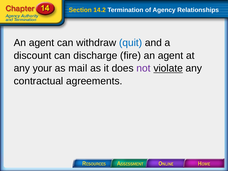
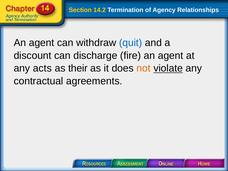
your: your -> acts
mail: mail -> their
not colour: purple -> orange
